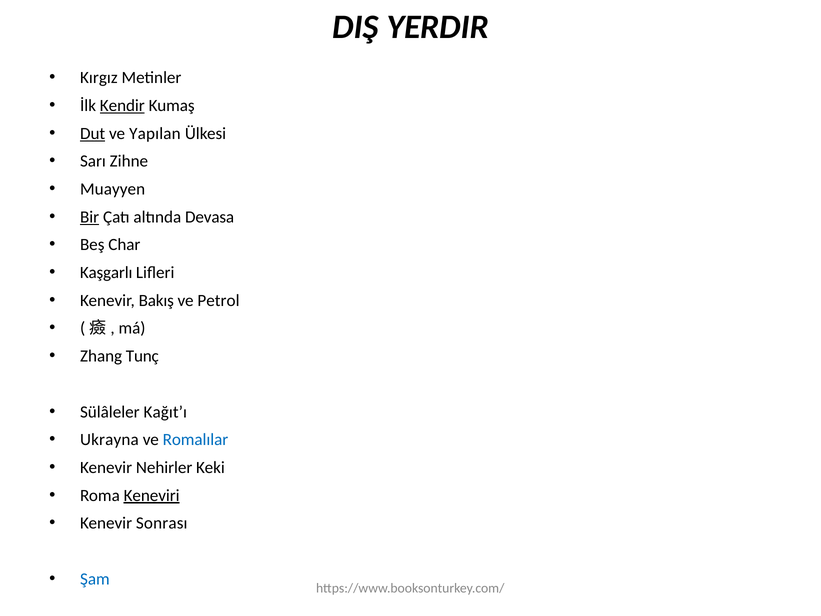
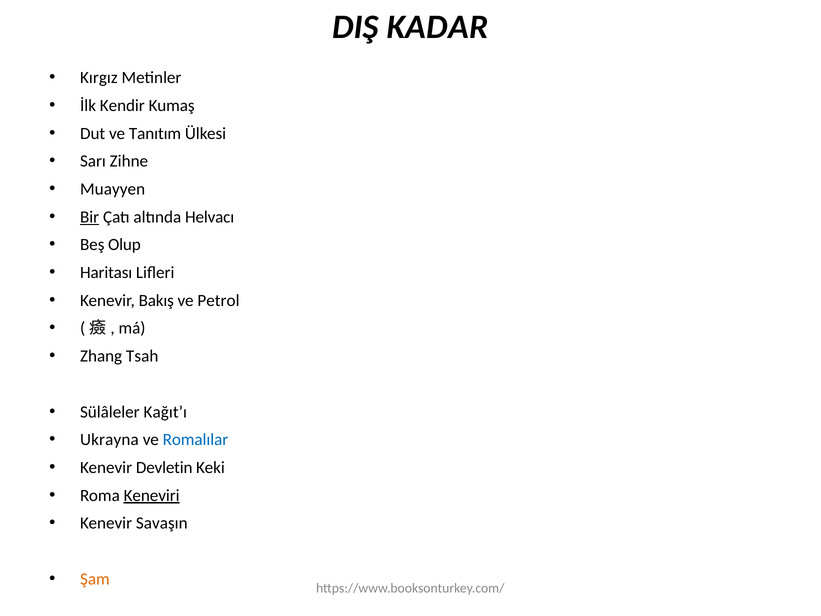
YERDIR: YERDIR -> KADAR
Kendir underline: present -> none
Dut underline: present -> none
Yapılan: Yapılan -> Tanıtım
Devasa: Devasa -> Helvacı
Char: Char -> Olup
Kaşgarlı: Kaşgarlı -> Haritası
Tunç: Tunç -> Tsah
Nehirler: Nehirler -> Devletin
Sonrası: Sonrası -> Savaşın
Şam colour: blue -> orange
